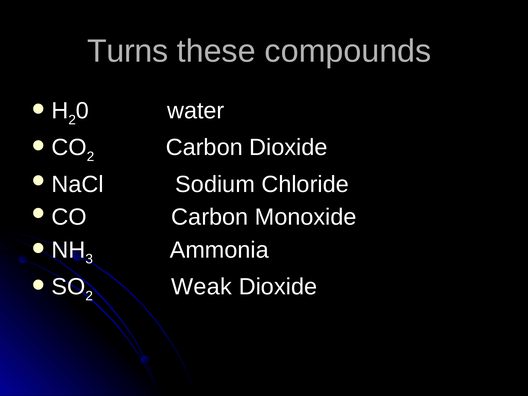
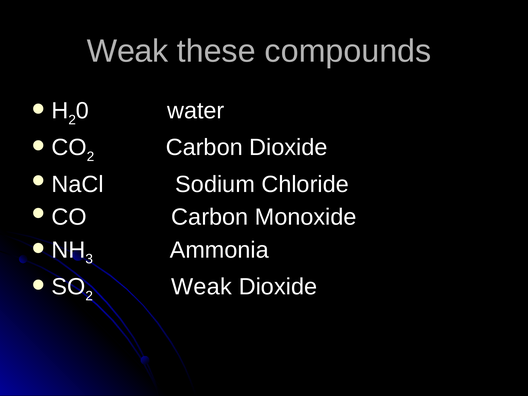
Turns at (128, 51): Turns -> Weak
